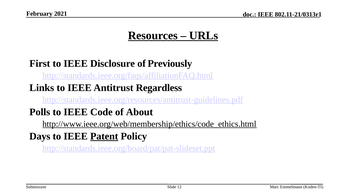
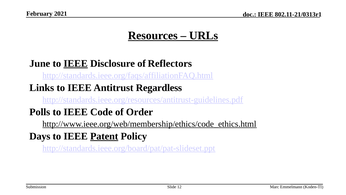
First: First -> June
IEEE at (76, 63) underline: none -> present
Previously: Previously -> Reflectors
About: About -> Order
